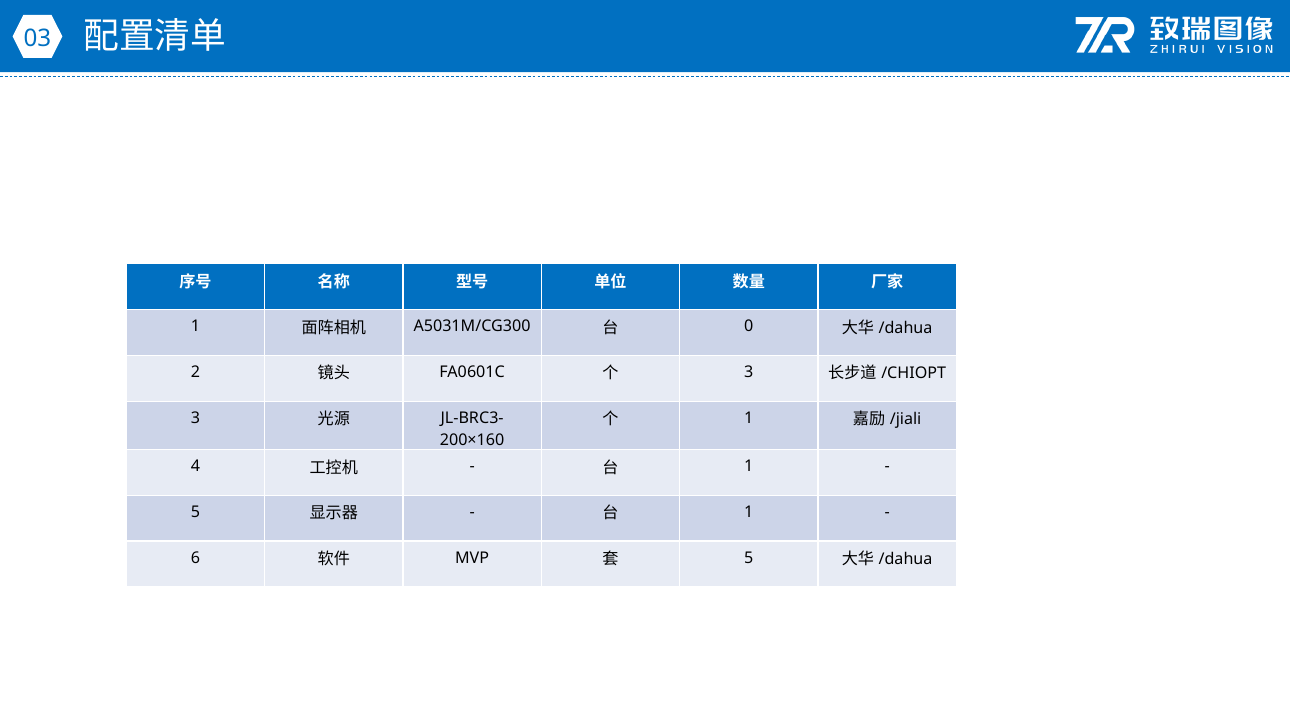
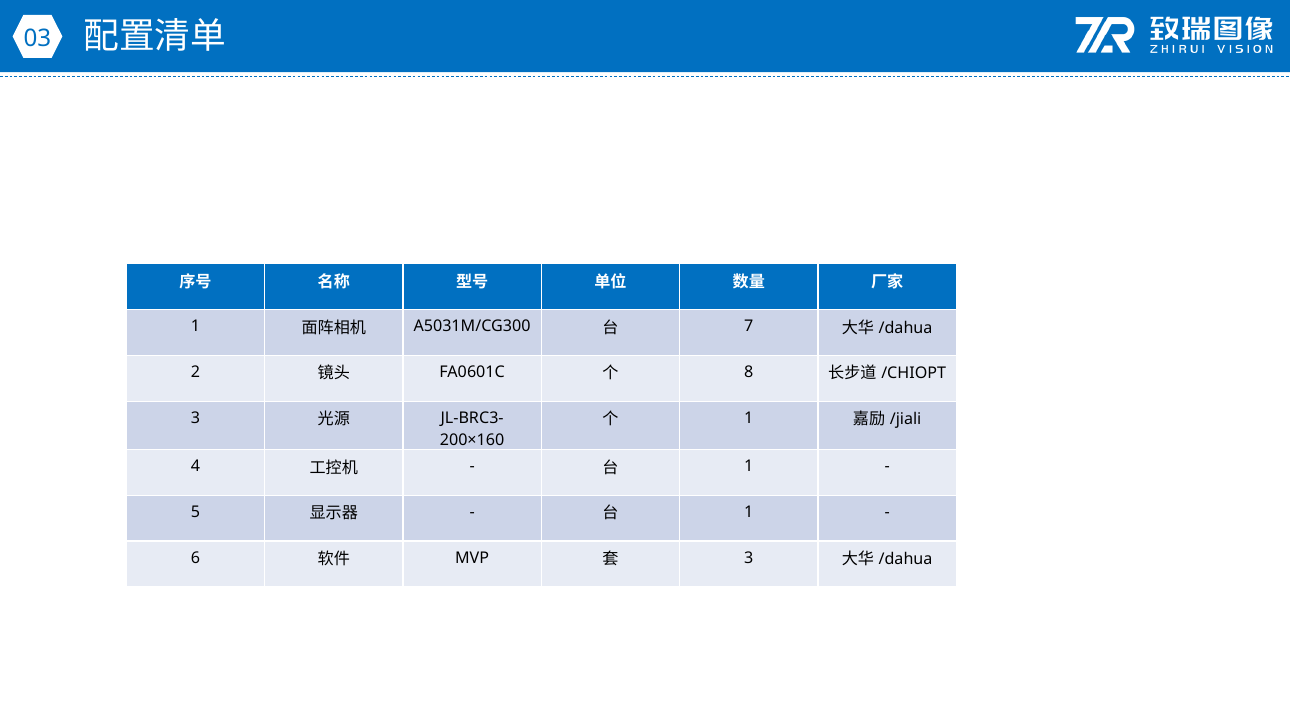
0: 0 -> 7
3 at (749, 372): 3 -> 8
5 at (749, 558): 5 -> 3
